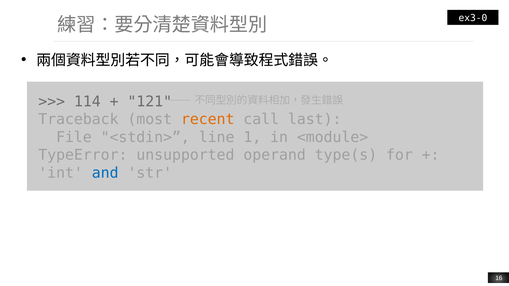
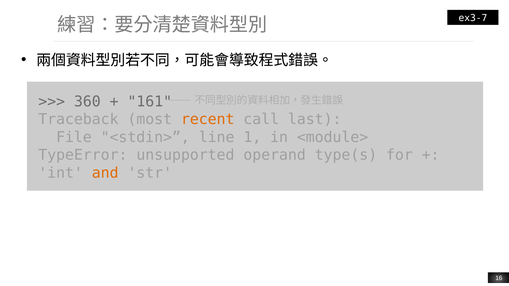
ex3-0: ex3-0 -> ex3-7
114: 114 -> 360
121: 121 -> 161
and colour: blue -> orange
